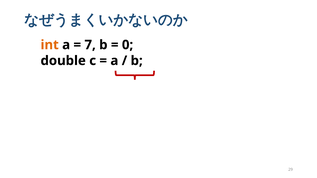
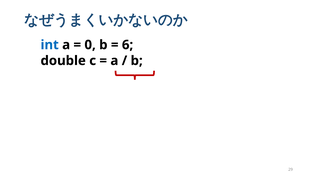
int colour: orange -> blue
7: 7 -> 0
0: 0 -> 6
